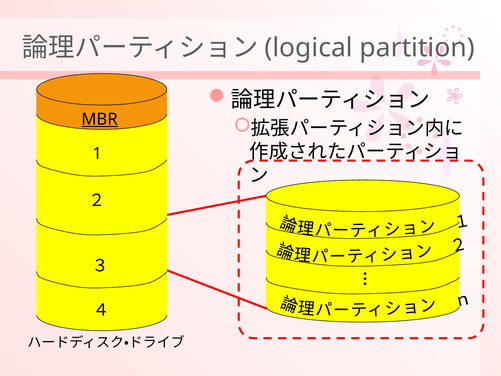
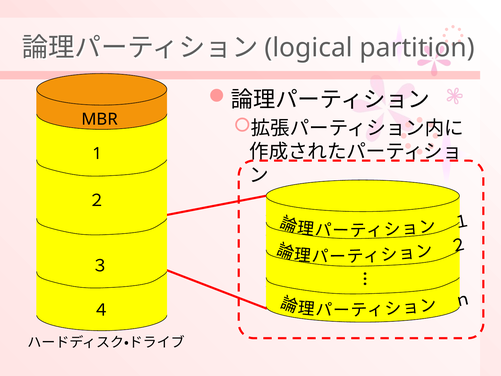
MBR underline: present -> none
